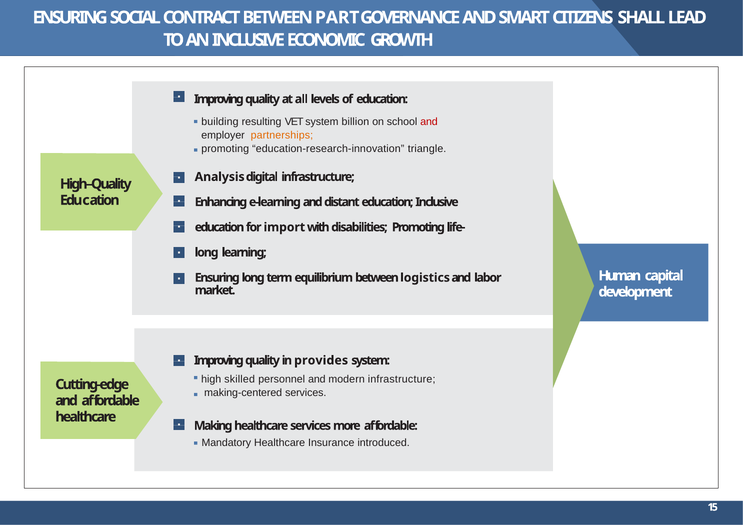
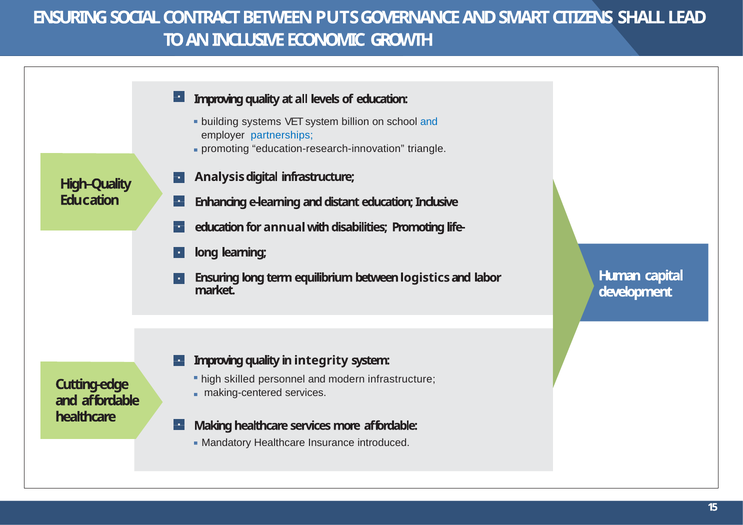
PART: PART -> PUTS
resulting: resulting -> systems
and at (429, 122) colour: red -> blue
partnerships colour: orange -> blue
import: import -> annual
provides: provides -> integrity
